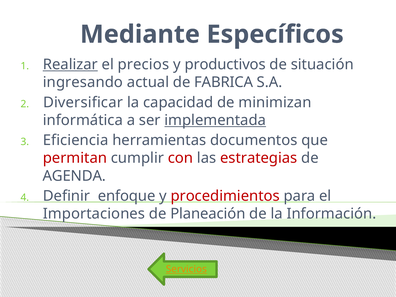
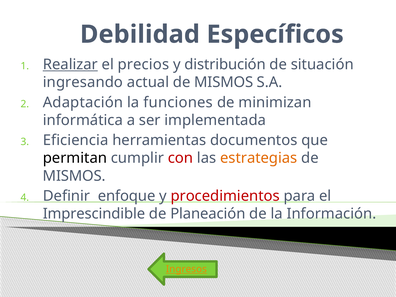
Mediante: Mediante -> Debilidad
productivos: productivos -> distribución
actual de FABRICA: FABRICA -> MISMOS
Diversificar: Diversificar -> Adaptación
capacidad: capacidad -> funciones
implementada underline: present -> none
permitan colour: red -> black
estrategias colour: red -> orange
AGENDA at (74, 176): AGENDA -> MISMOS
Importaciones: Importaciones -> Imprescindible
Servicios: Servicios -> Ingresos
